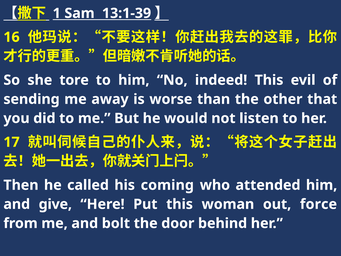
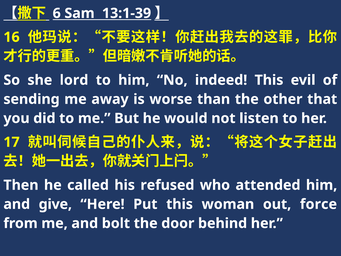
1: 1 -> 6
tore: tore -> lord
coming: coming -> refused
